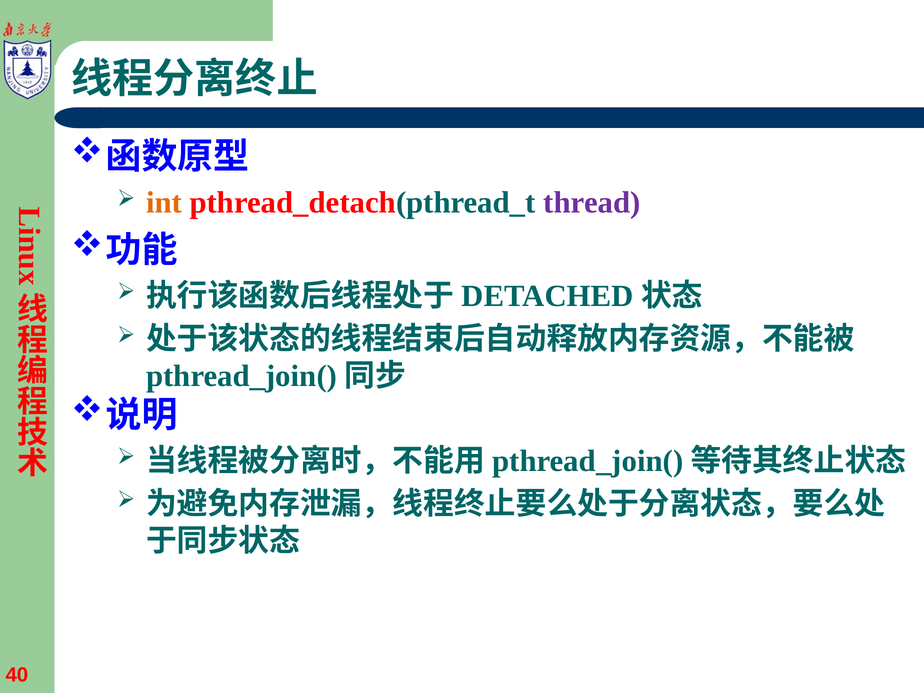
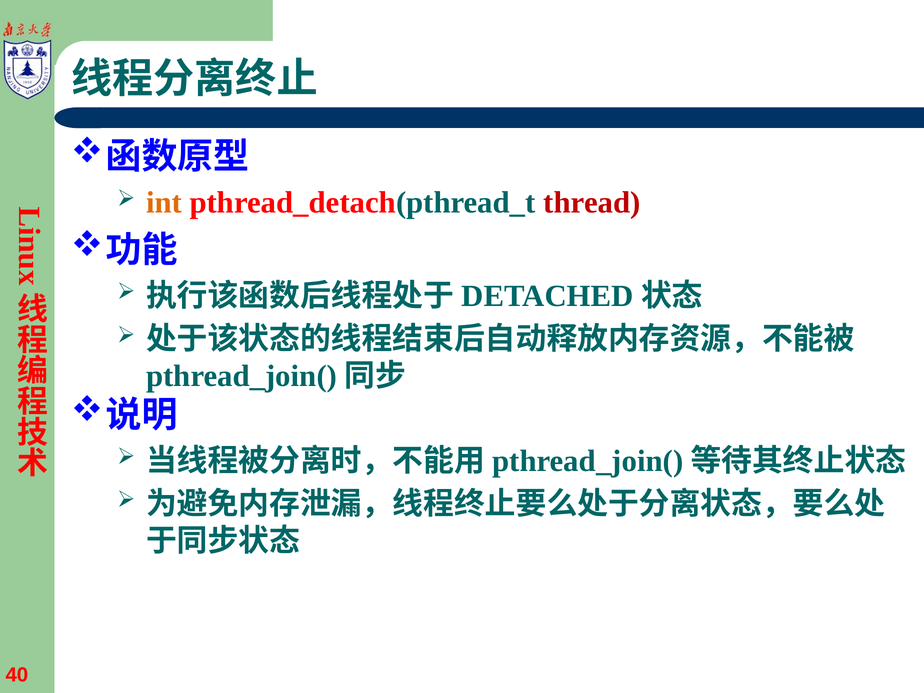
thread colour: purple -> red
